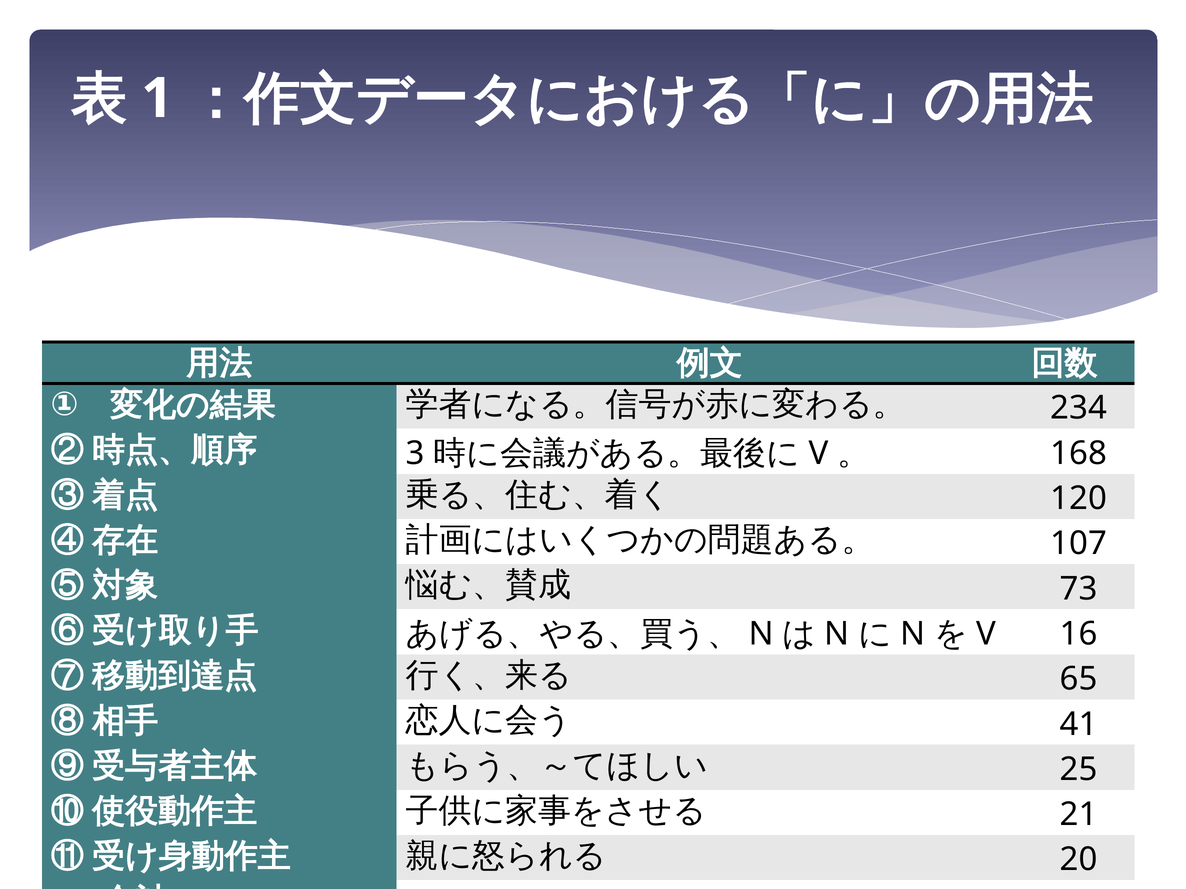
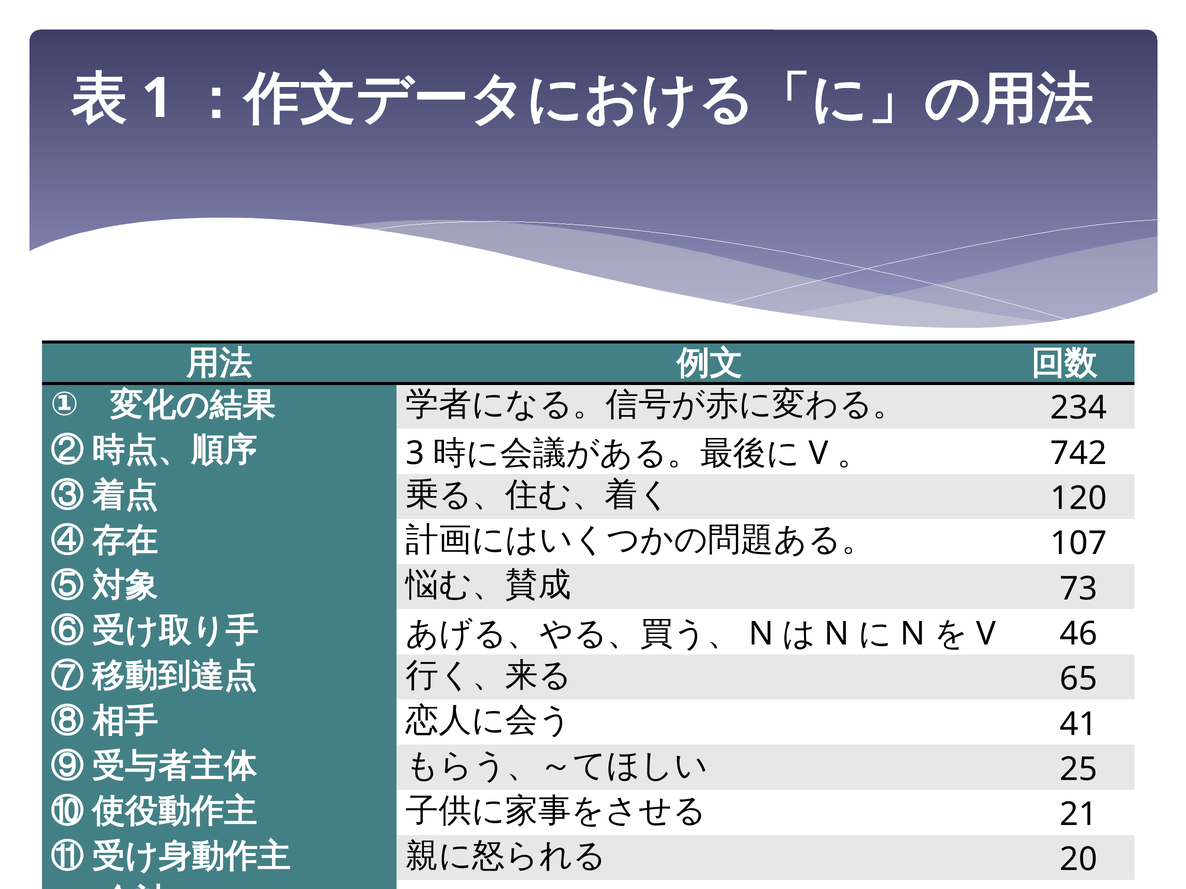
168: 168 -> 742
16: 16 -> 46
